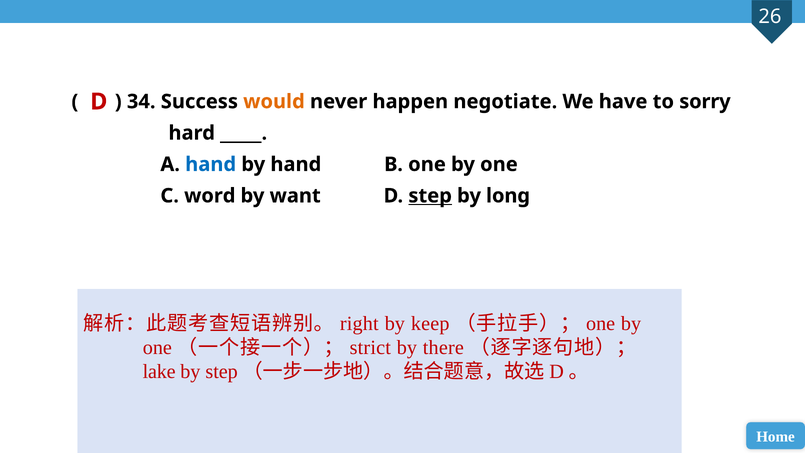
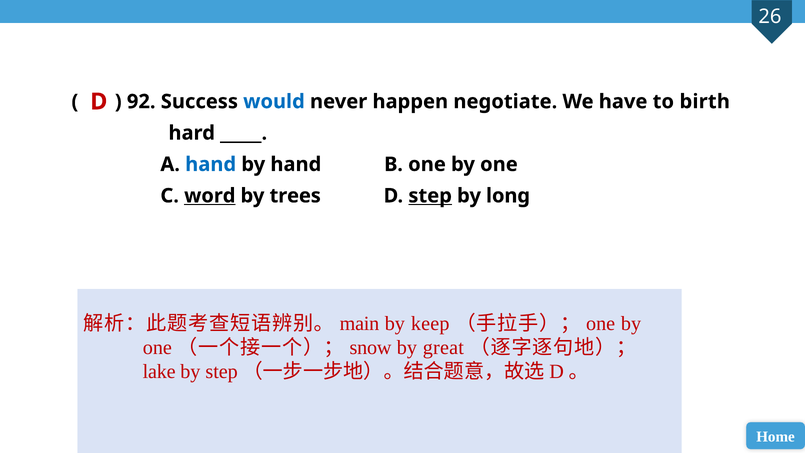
34: 34 -> 92
would colour: orange -> blue
sorry: sorry -> birth
word underline: none -> present
want: want -> trees
right: right -> main
strict: strict -> snow
there: there -> great
